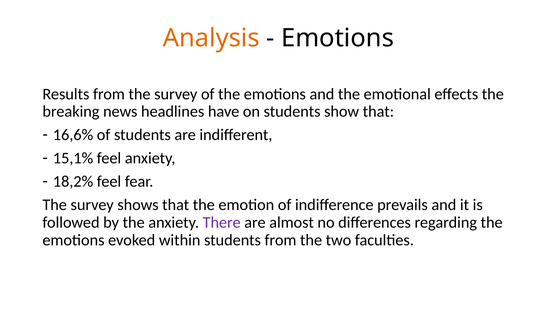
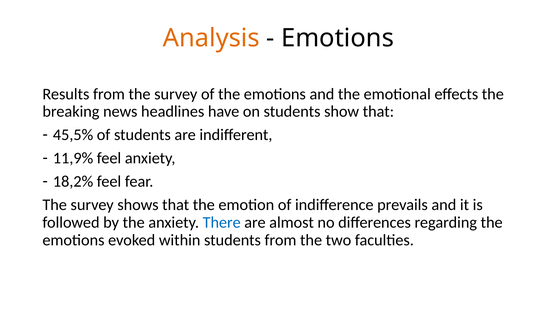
16,6%: 16,6% -> 45,5%
15,1%: 15,1% -> 11,9%
There colour: purple -> blue
